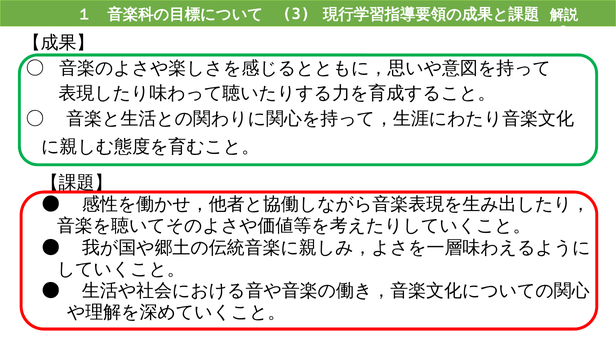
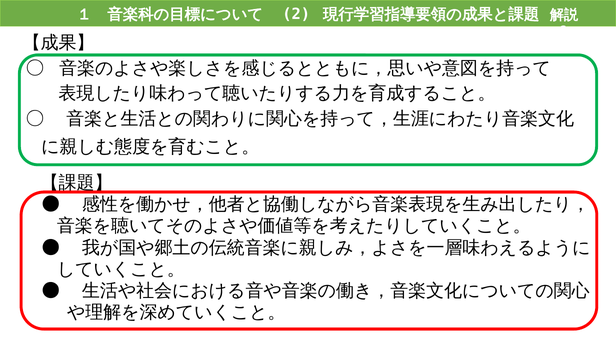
3: 3 -> 2
